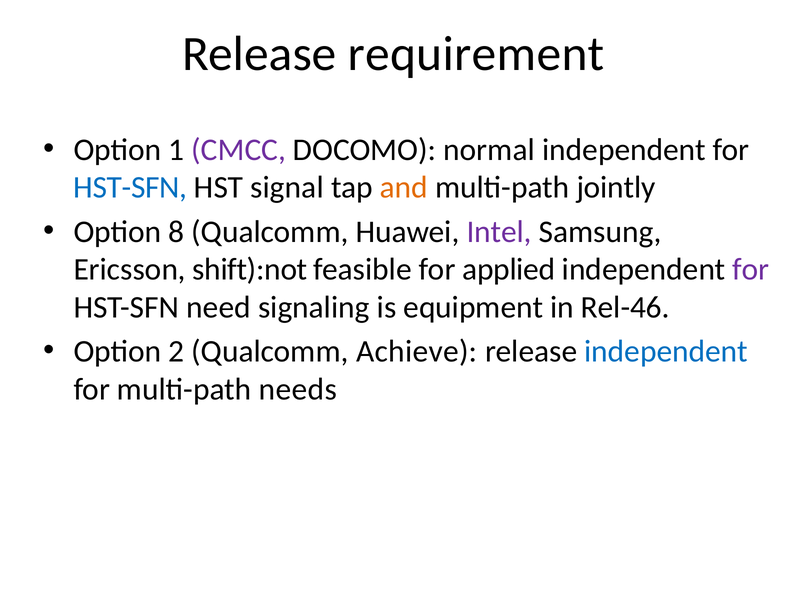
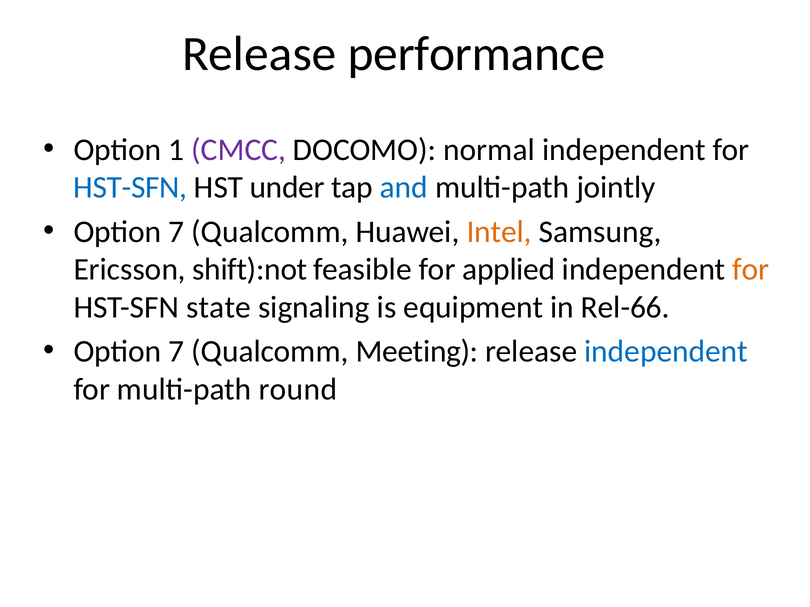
requirement: requirement -> performance
signal: signal -> under
and colour: orange -> blue
8 at (176, 232): 8 -> 7
Intel colour: purple -> orange
for at (751, 270) colour: purple -> orange
need: need -> state
Rel-46: Rel-46 -> Rel-66
2 at (176, 352): 2 -> 7
Achieve: Achieve -> Meeting
needs: needs -> round
